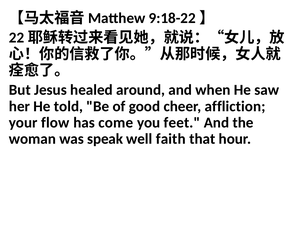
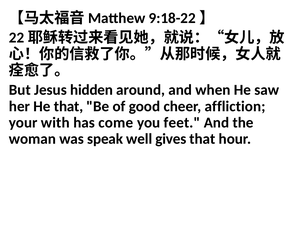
healed: healed -> hidden
He told: told -> that
flow: flow -> with
faith: faith -> gives
